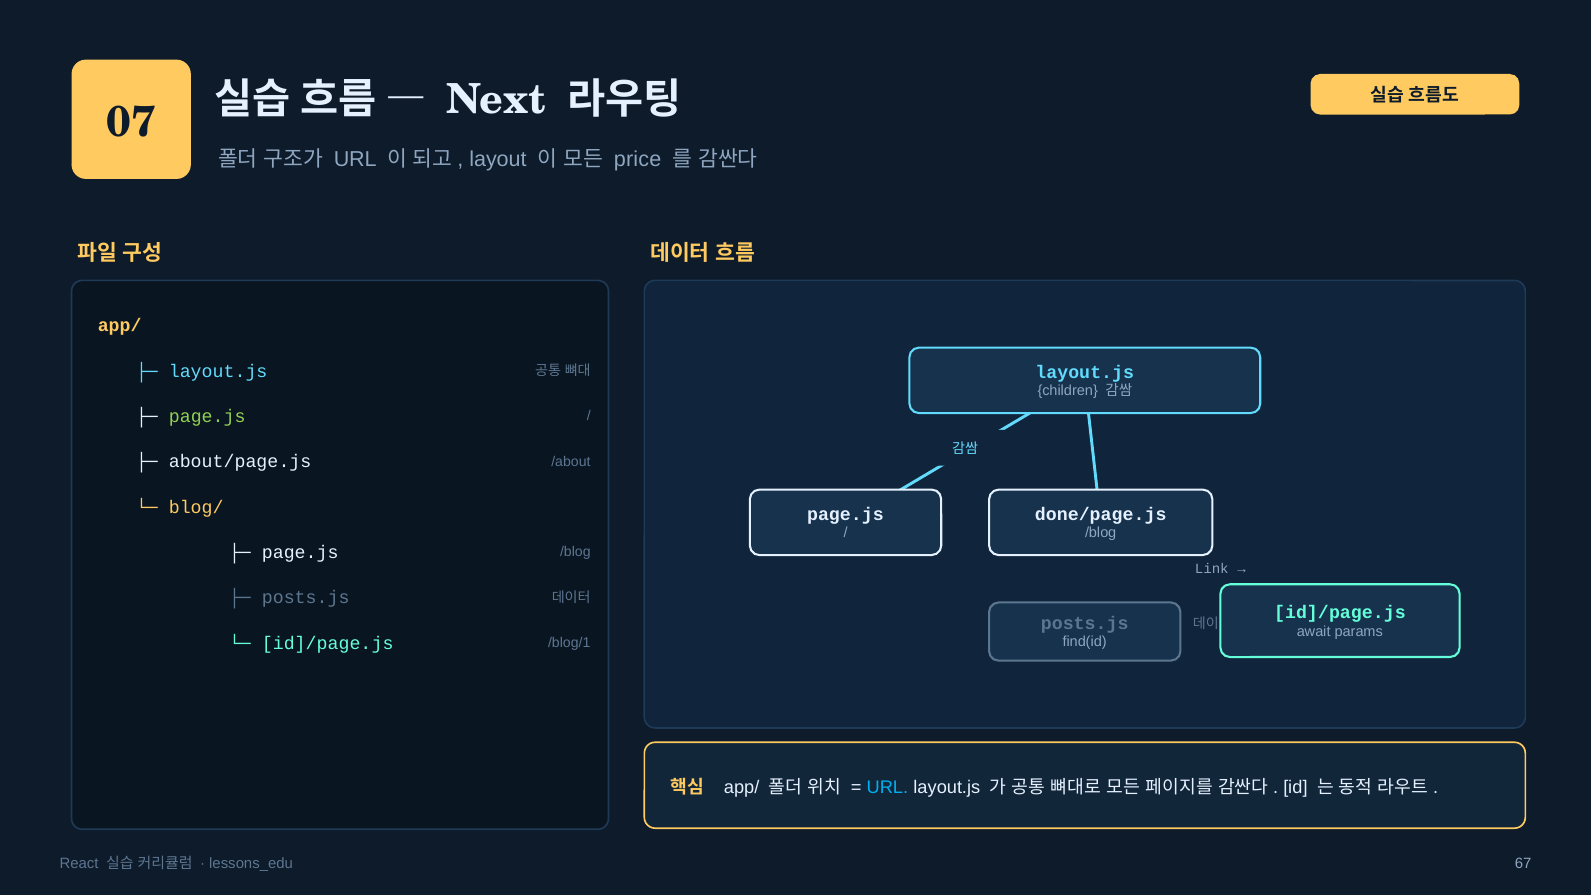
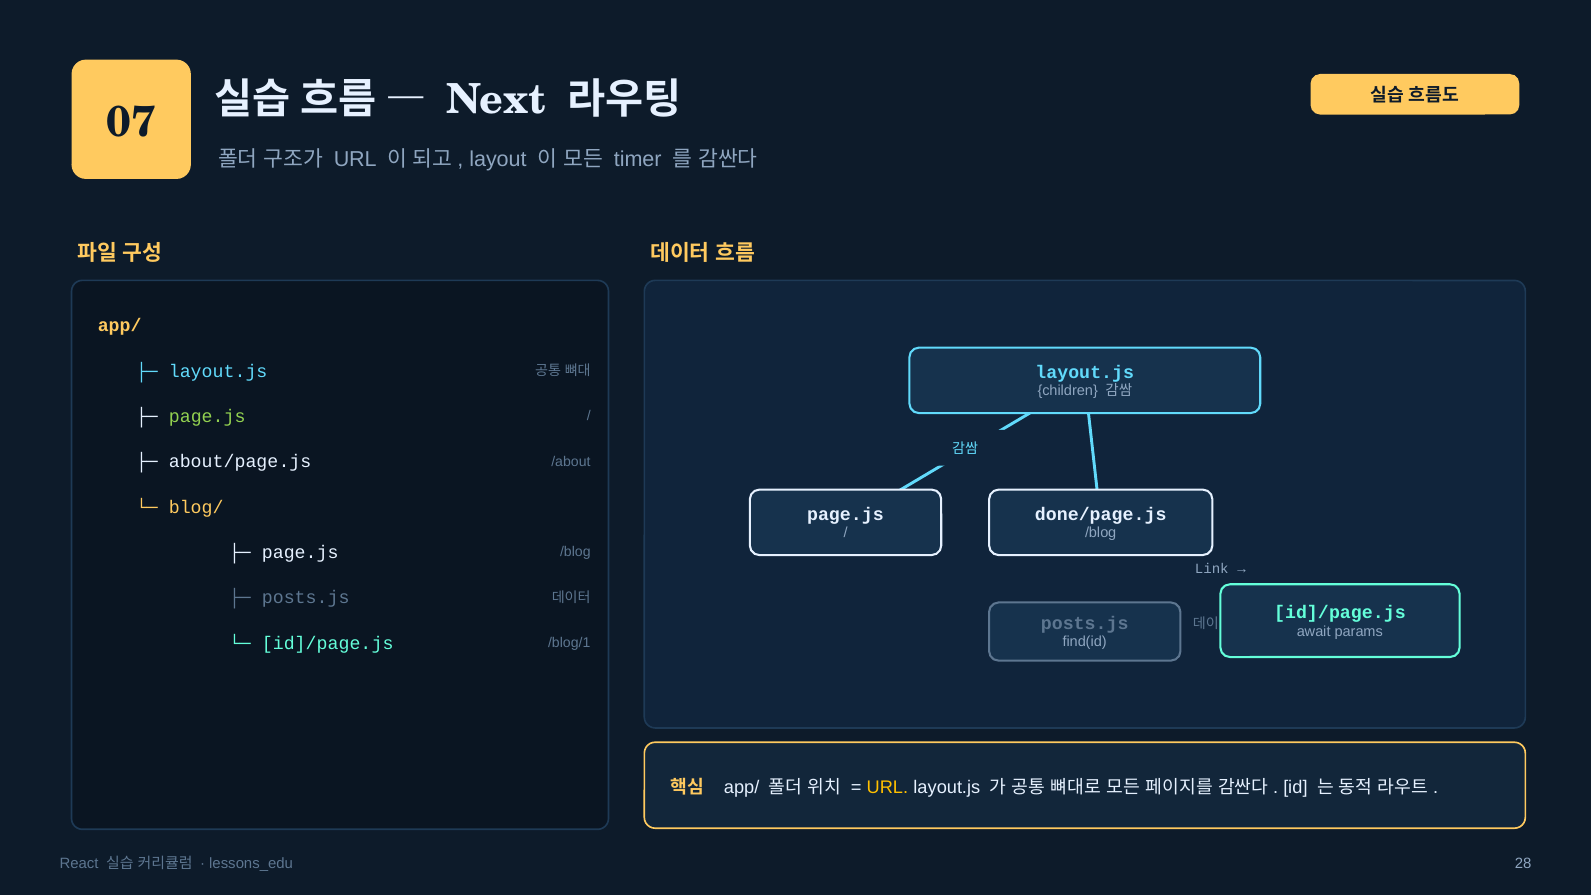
price: price -> timer
URL at (887, 787) colour: light blue -> yellow
67: 67 -> 28
